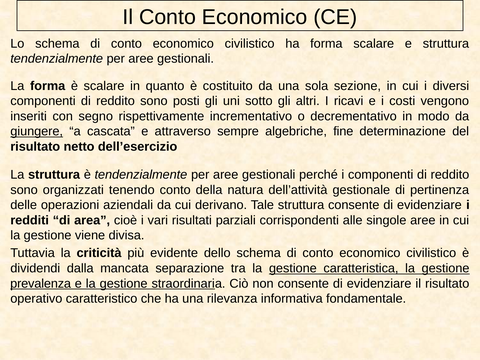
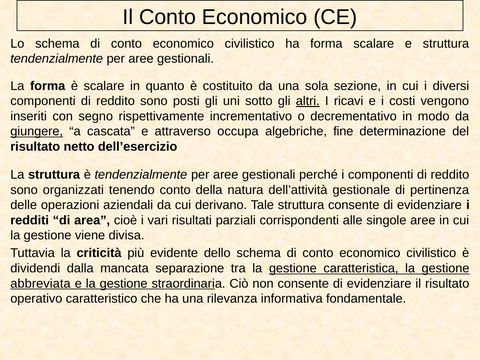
altri underline: none -> present
sempre: sempre -> occupa
prevalenza: prevalenza -> abbreviata
